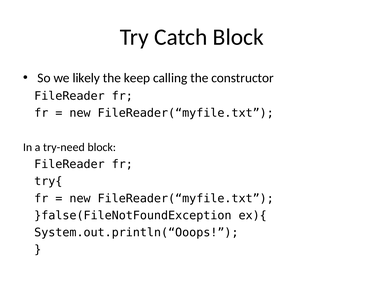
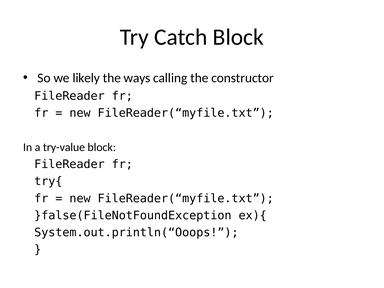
keep: keep -> ways
try-need: try-need -> try-value
